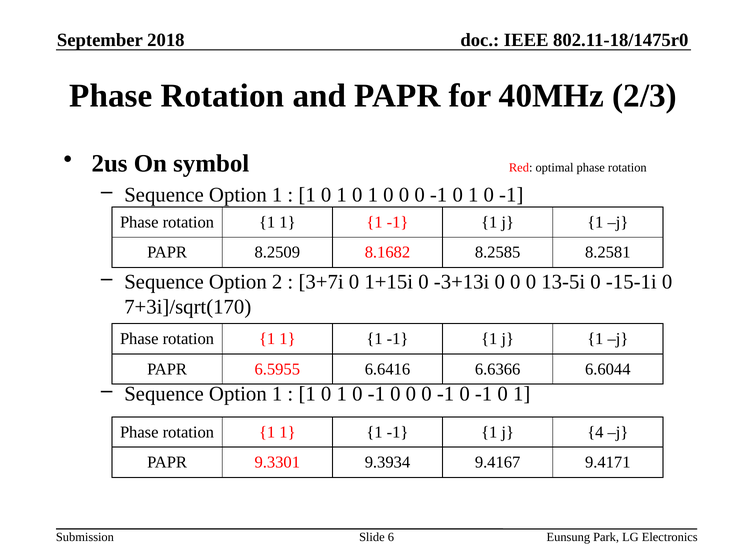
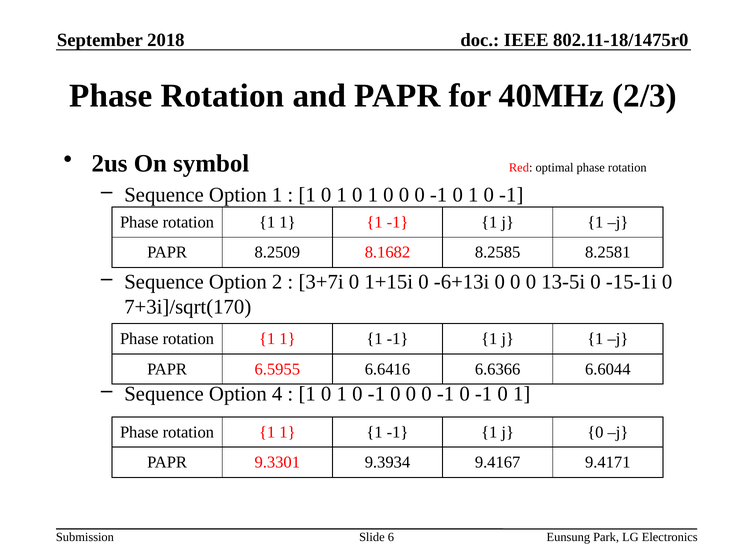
-3+13i: -3+13i -> -6+13i
1 at (277, 394): 1 -> 4
j 4: 4 -> 0
